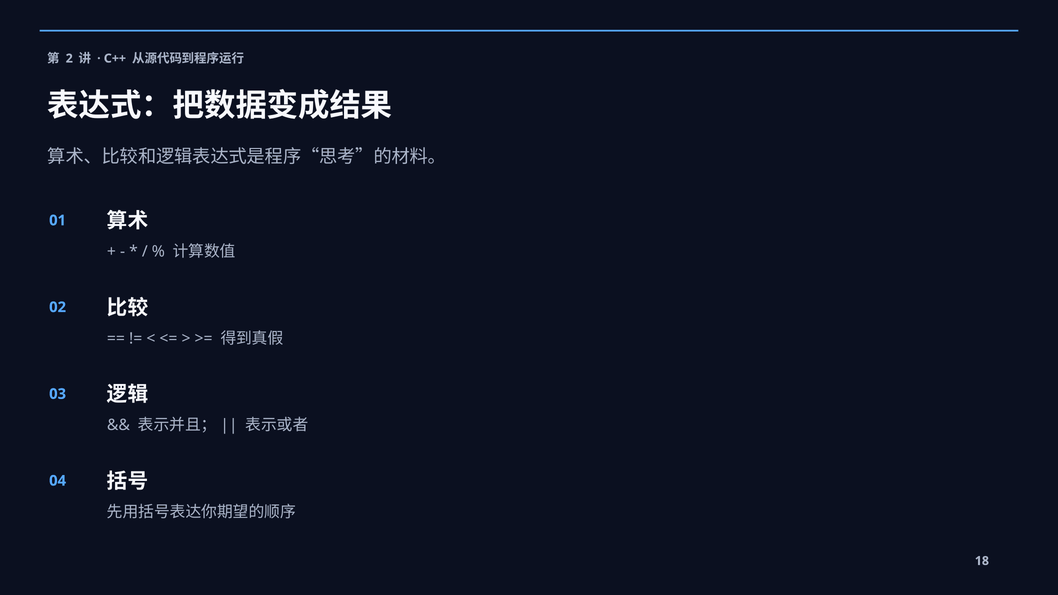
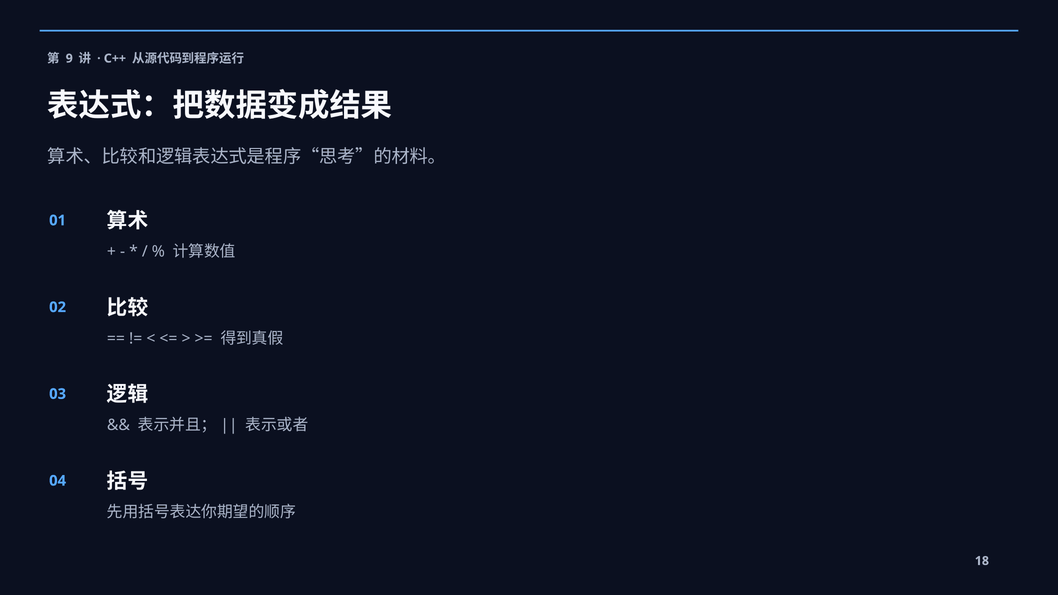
2: 2 -> 9
